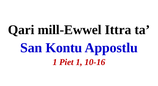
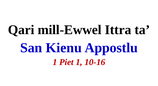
Kontu: Kontu -> Kienu
